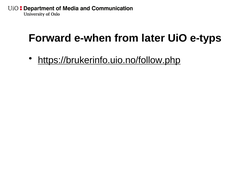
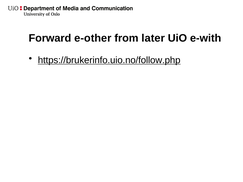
e-when: e-when -> e-other
e-typs: e-typs -> e-with
